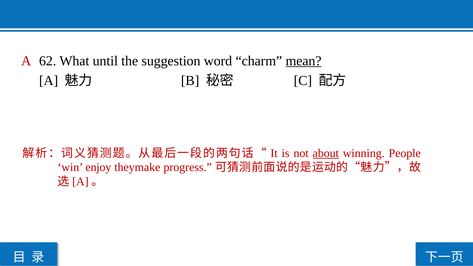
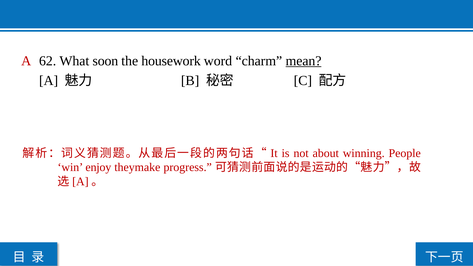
until: until -> soon
suggestion: suggestion -> housework
about underline: present -> none
